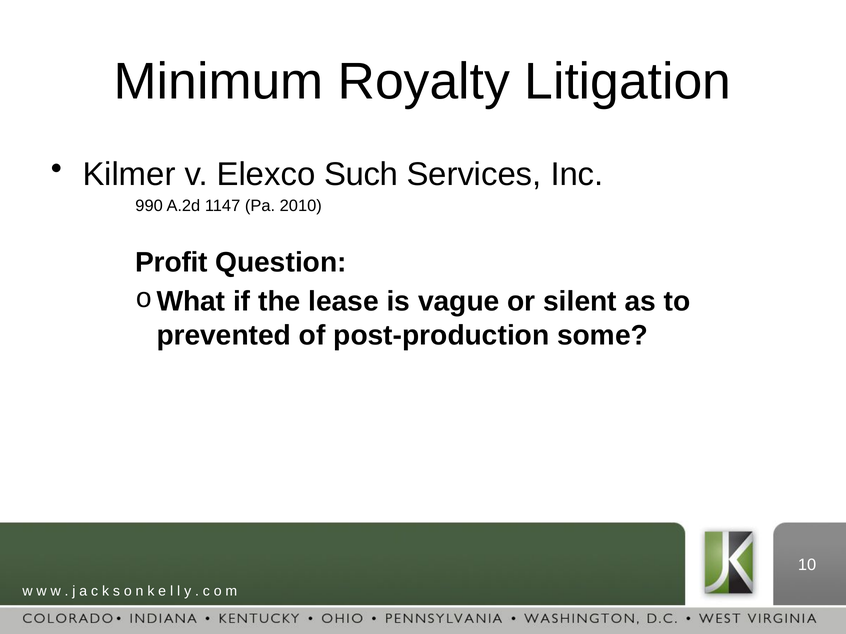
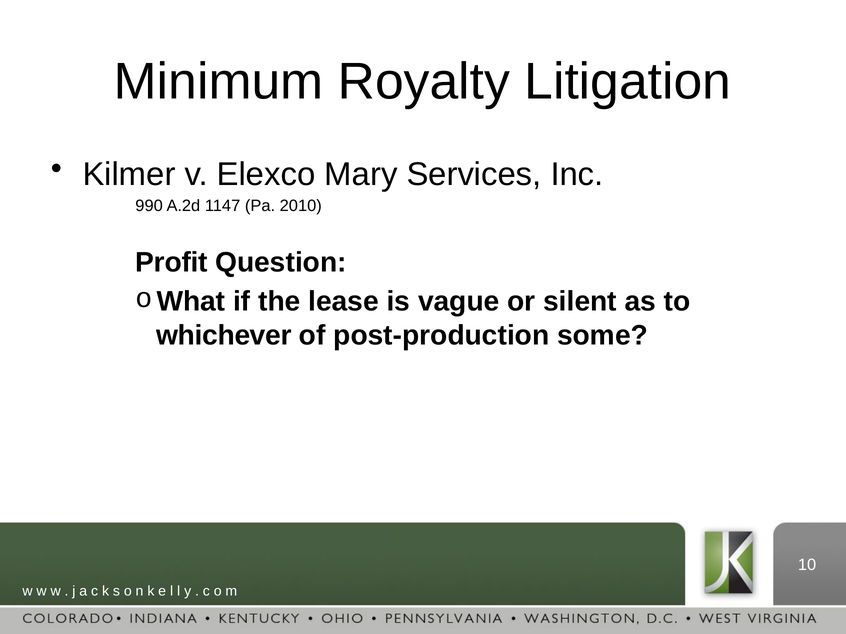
Such: Such -> Mary
prevented: prevented -> whichever
